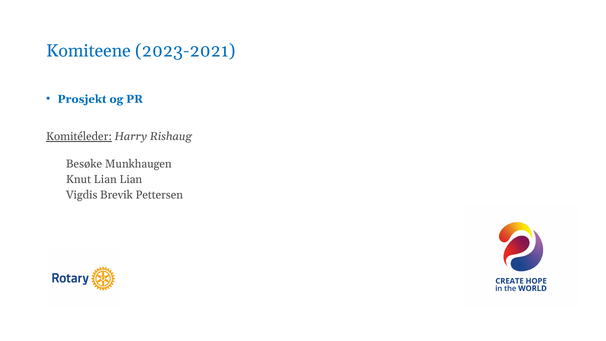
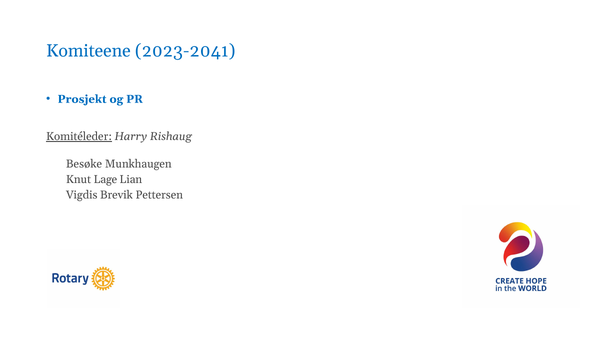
2023-2021: 2023-2021 -> 2023-2041
Knut Lian: Lian -> Lage
